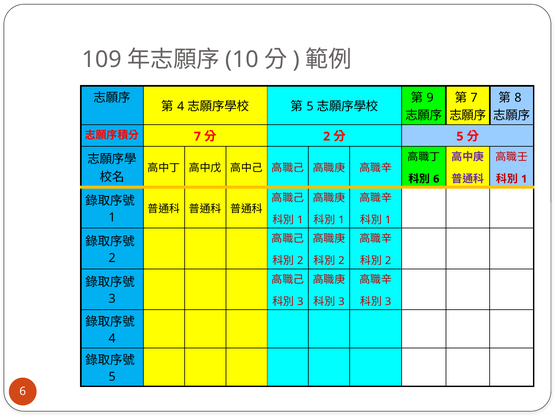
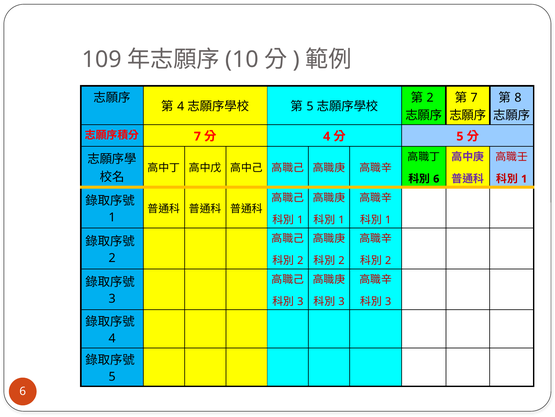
9 at (430, 97): 9 -> 2
2 at (327, 136): 2 -> 4
